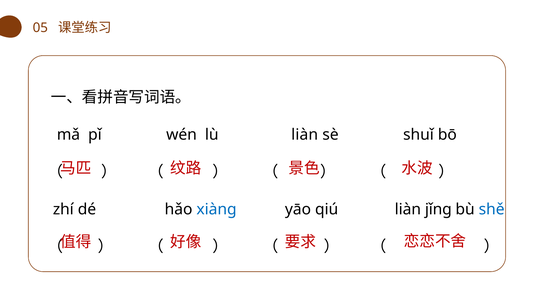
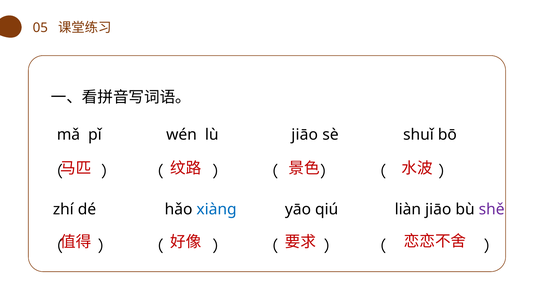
lù liàn: liàn -> jiāo
liàn jǐnɡ: jǐnɡ -> jiāo
shě colour: blue -> purple
